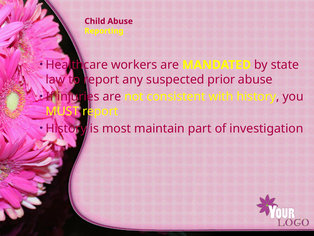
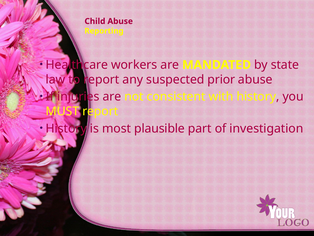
maintain: maintain -> plausible
